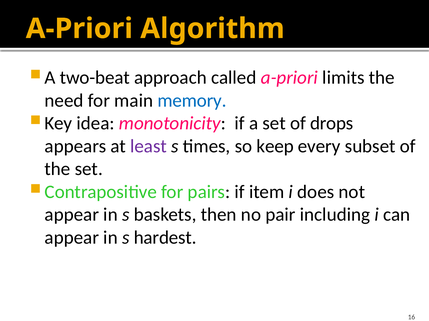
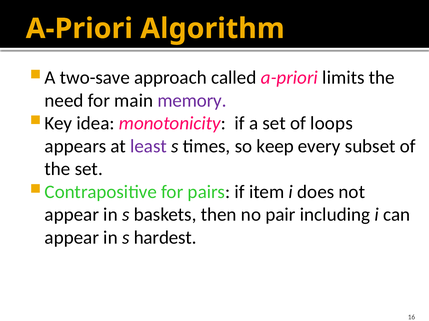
two-beat: two-beat -> two-save
memory colour: blue -> purple
drops: drops -> loops
